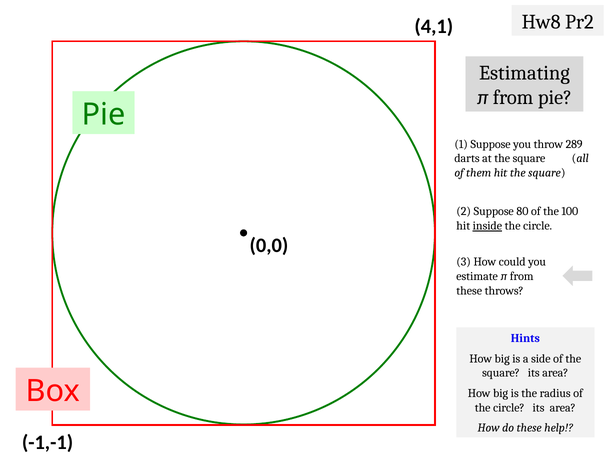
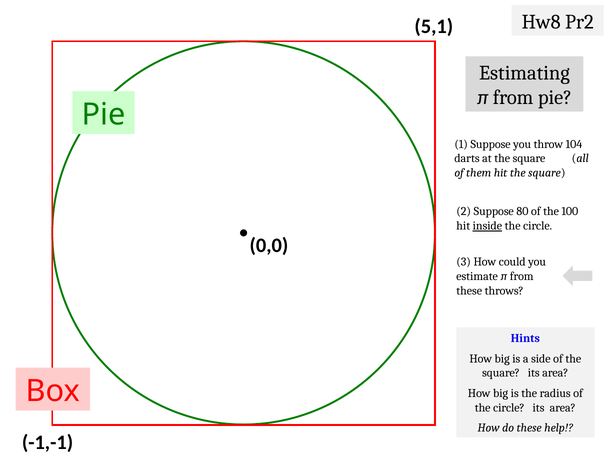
4,1: 4,1 -> 5,1
289: 289 -> 104
